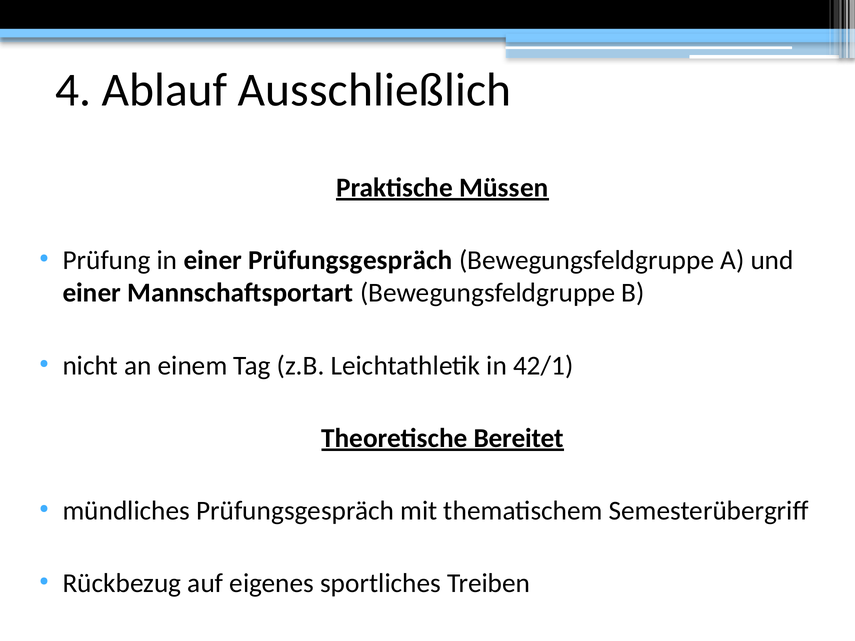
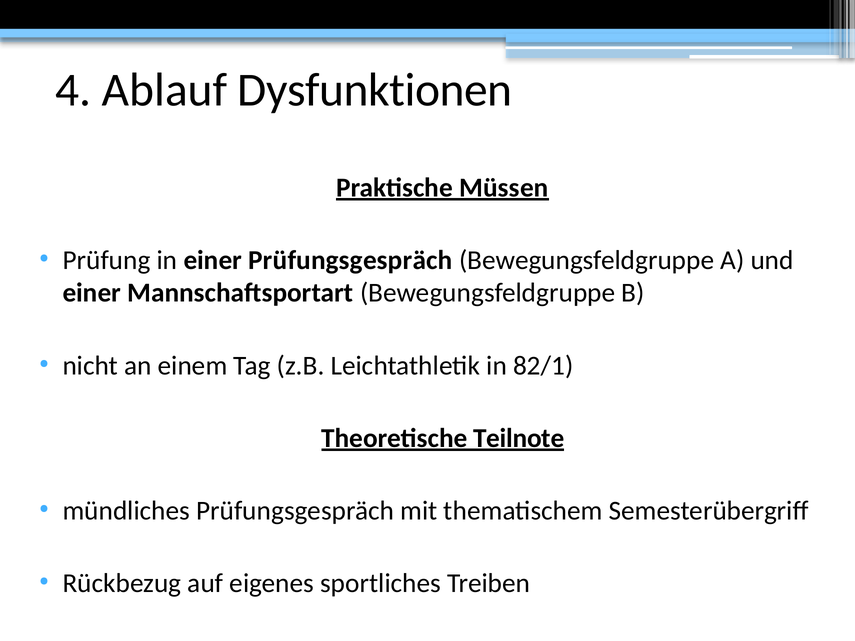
Ausschließlich: Ausschließlich -> Dysfunktionen
42/1: 42/1 -> 82/1
Bereitet: Bereitet -> Teilnote
